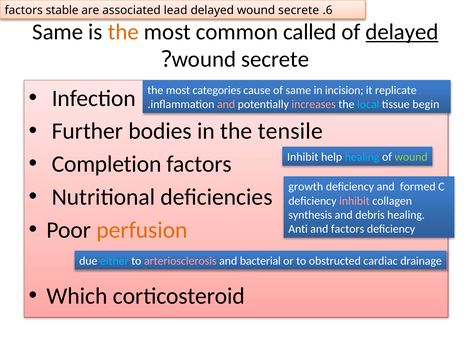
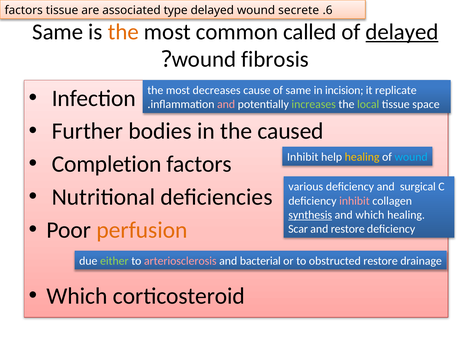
factors stable: stable -> tissue
lead: lead -> type
secrete at (275, 59): secrete -> fibrosis
categories: categories -> decreases
increases colour: pink -> light green
local colour: light blue -> light green
begin: begin -> space
tensile: tensile -> caused
healing at (362, 157) colour: light blue -> yellow
wound at (411, 157) colour: light green -> light blue
growth: growth -> various
formed: formed -> surgical
synthesis underline: none -> present
and debris: debris -> which
Anti: Anti -> Scar
and factors: factors -> restore
either colour: light blue -> light green
obstructed cardiac: cardiac -> restore
